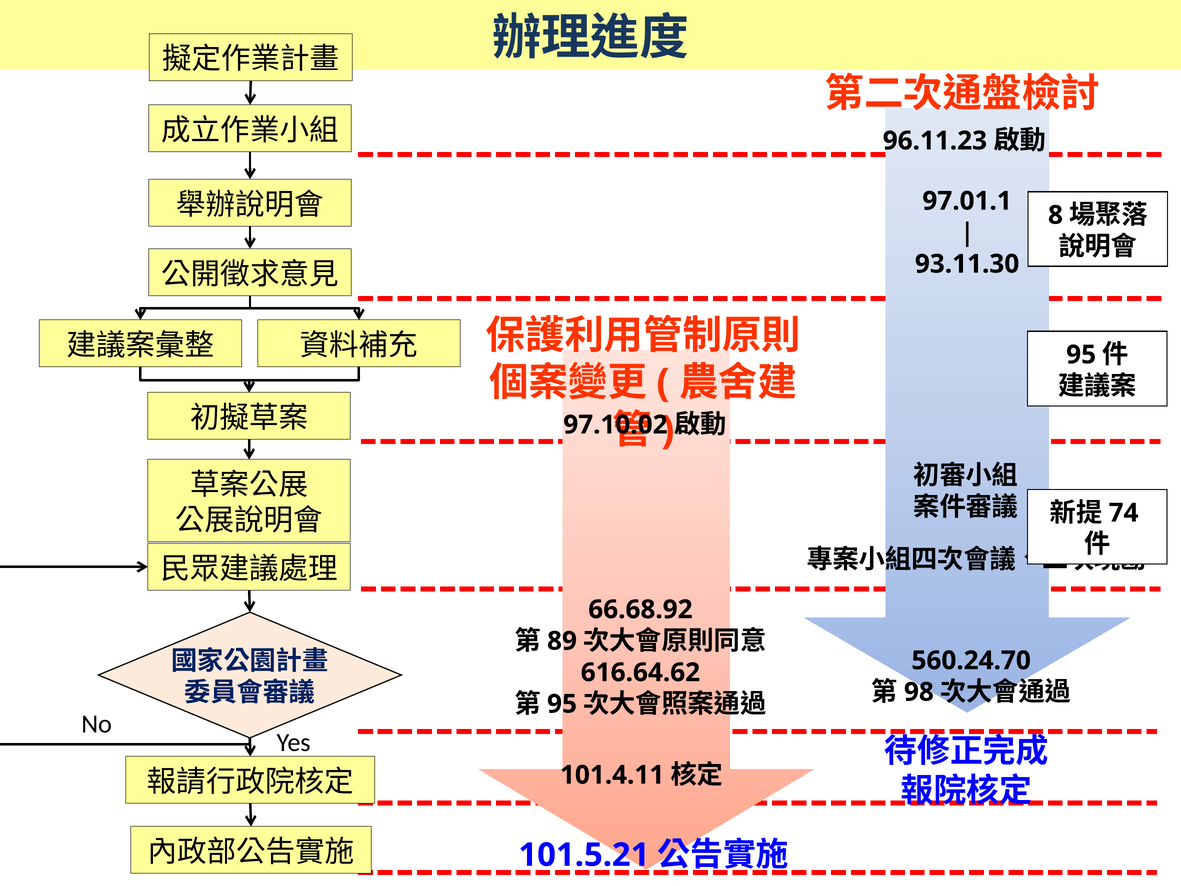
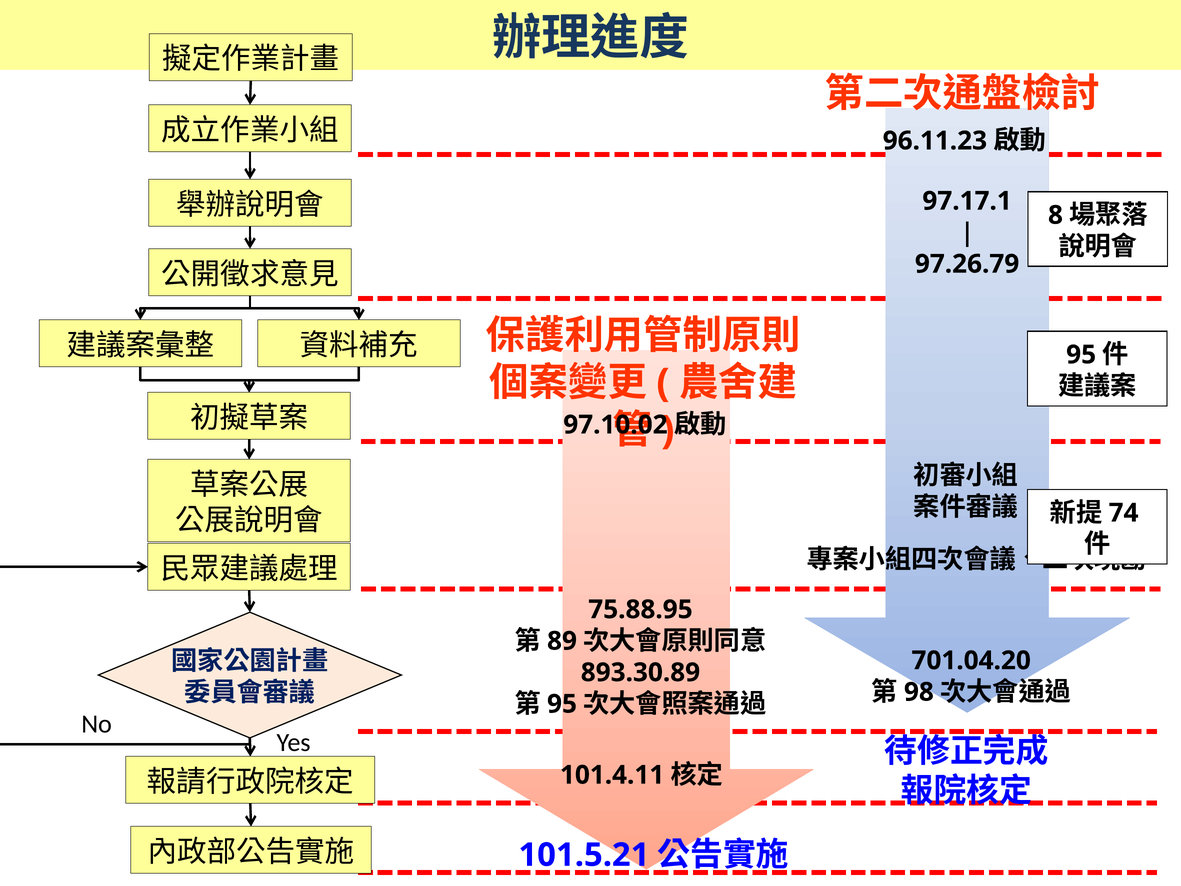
97.01.1: 97.01.1 -> 97.17.1
93.11.30: 93.11.30 -> 97.26.79
66.68.92: 66.68.92 -> 75.88.95
560.24.70: 560.24.70 -> 701.04.20
616.64.62: 616.64.62 -> 893.30.89
